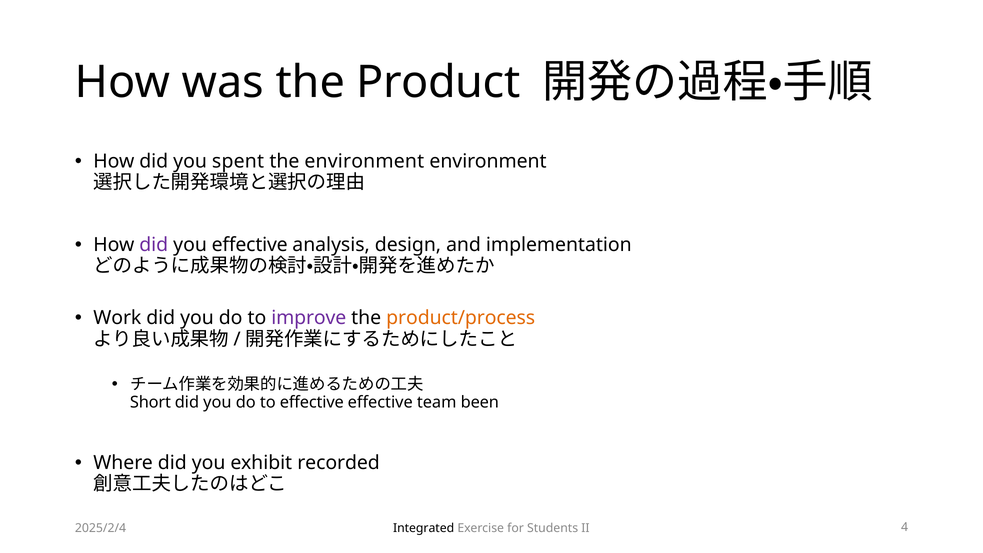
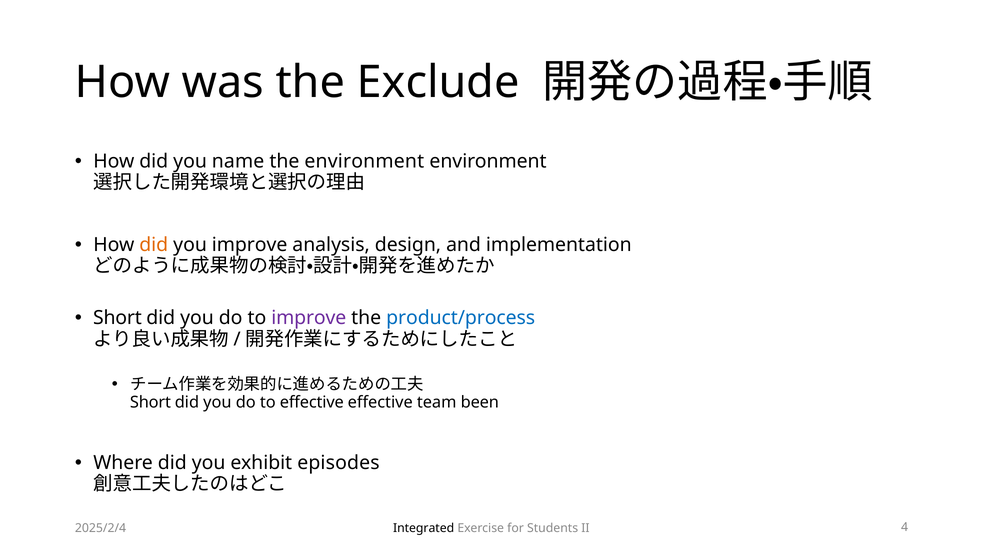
Product: Product -> Exclude
spent: spent -> name
did at (154, 245) colour: purple -> orange
you effective: effective -> improve
Work at (117, 318): Work -> Short
product/process colour: orange -> blue
recorded: recorded -> episodes
